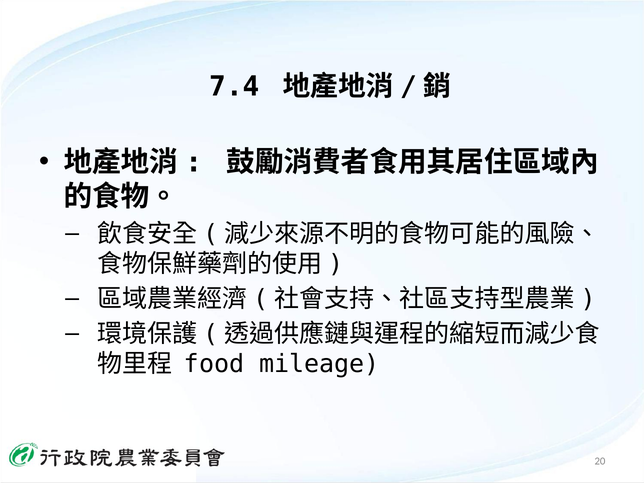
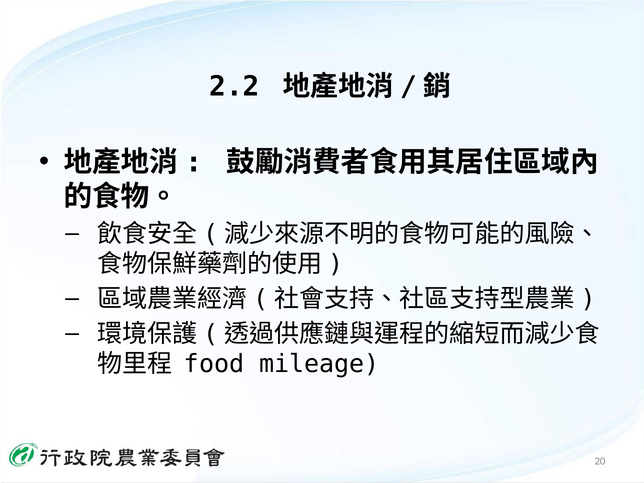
7.4: 7.4 -> 2.2
